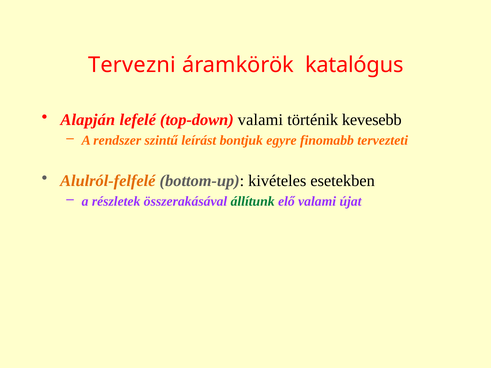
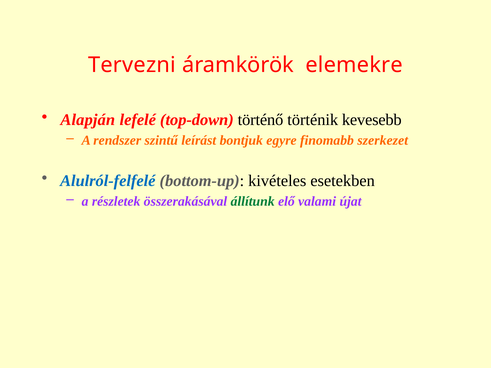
katalógus: katalógus -> elemekre
top-down valami: valami -> történő
tervezteti: tervezteti -> szerkezet
Alulról-felfelé colour: orange -> blue
